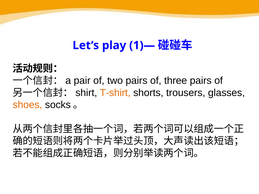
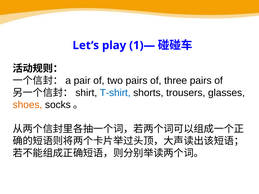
T-shirt colour: orange -> blue
